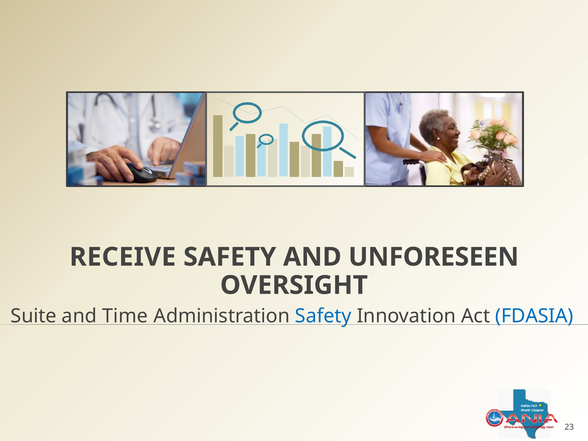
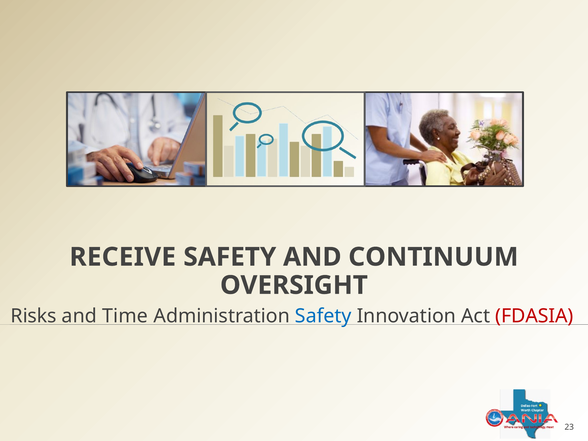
UNFORESEEN: UNFORESEEN -> CONTINUUM
Suite: Suite -> Risks
FDASIA colour: blue -> red
